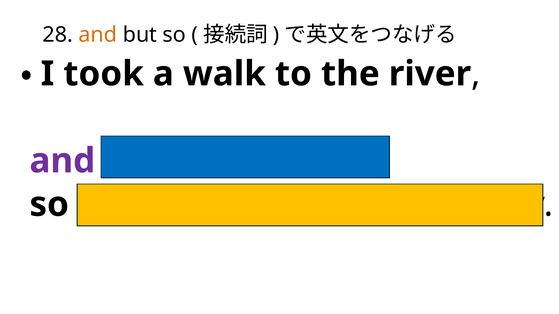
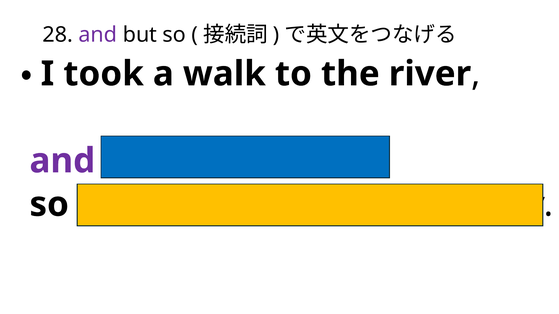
and at (98, 35) colour: orange -> purple
